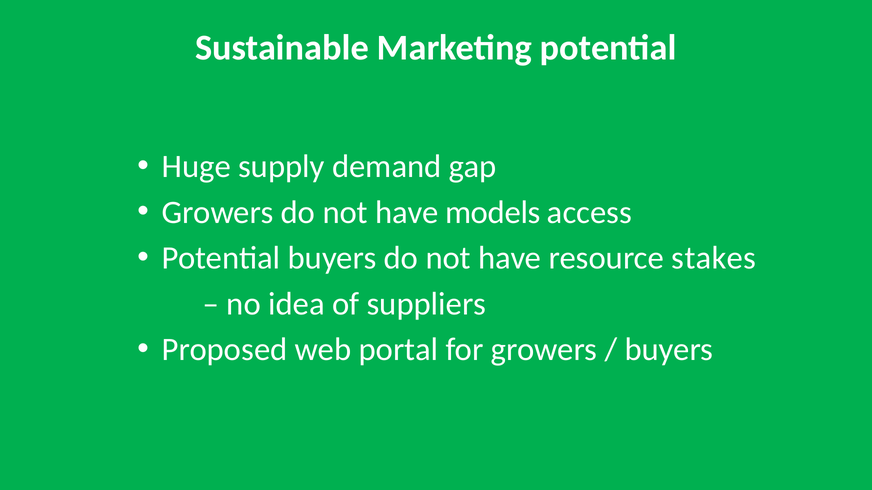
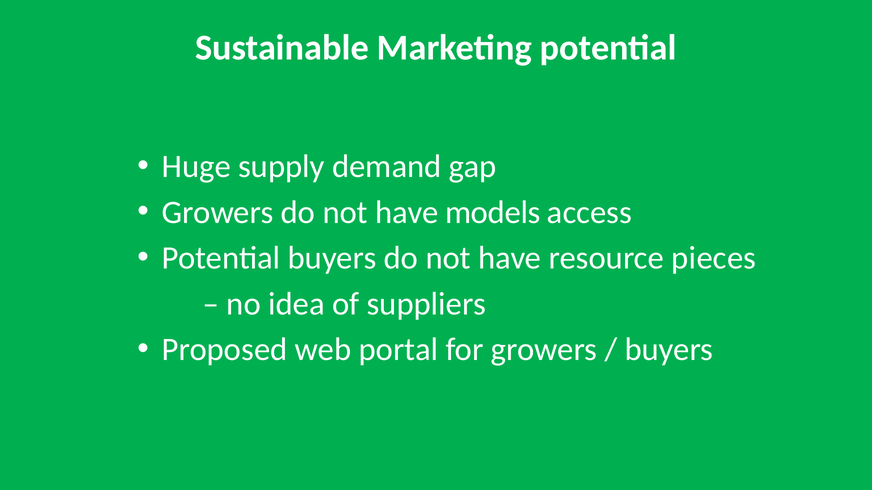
stakes: stakes -> pieces
